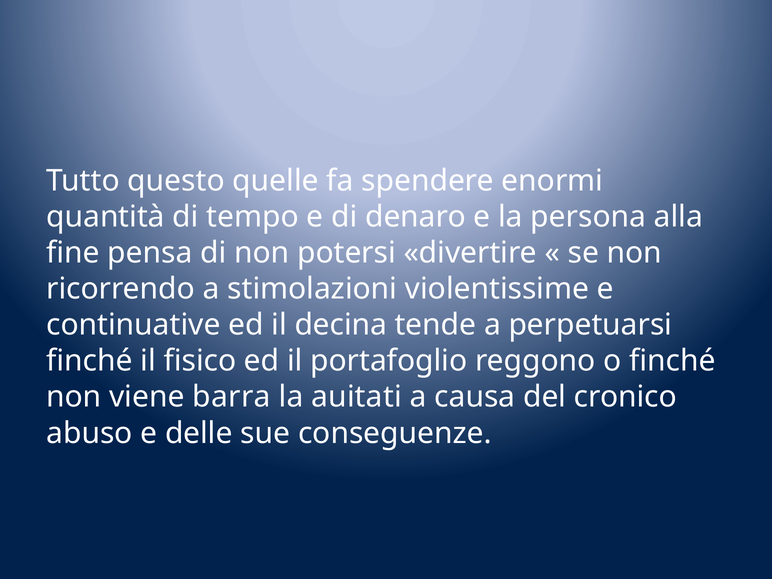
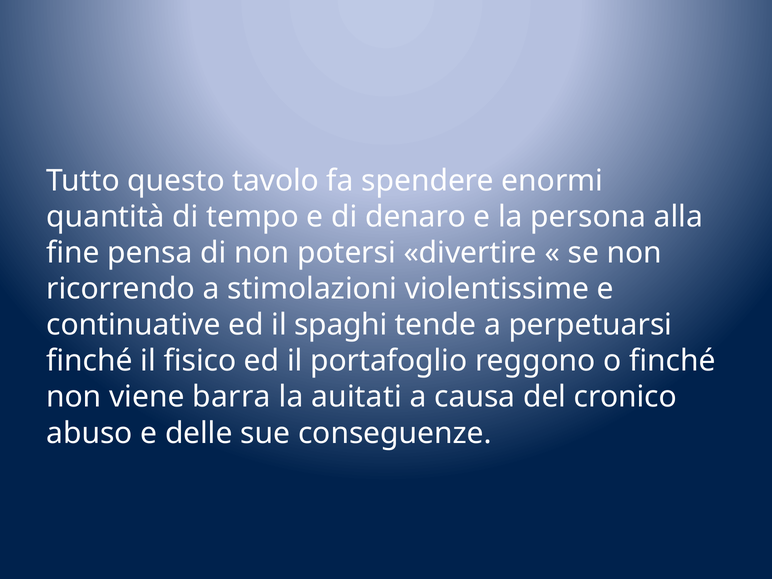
quelle: quelle -> tavolo
decina: decina -> spaghi
